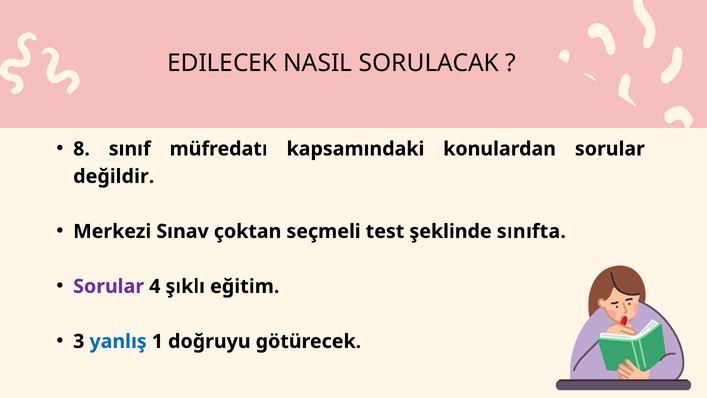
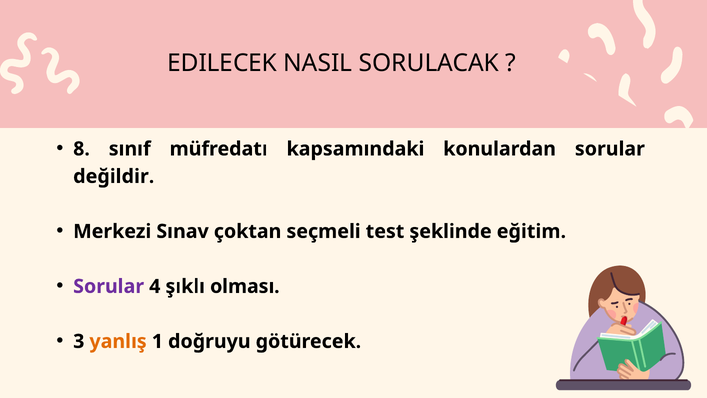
sınıfta: sınıfta -> eğitim
eğitim: eğitim -> olması
yanlış colour: blue -> orange
